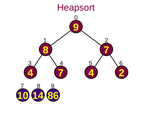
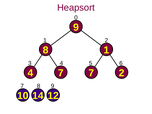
8 7: 7 -> 1
7 4: 4 -> 7
86: 86 -> 12
